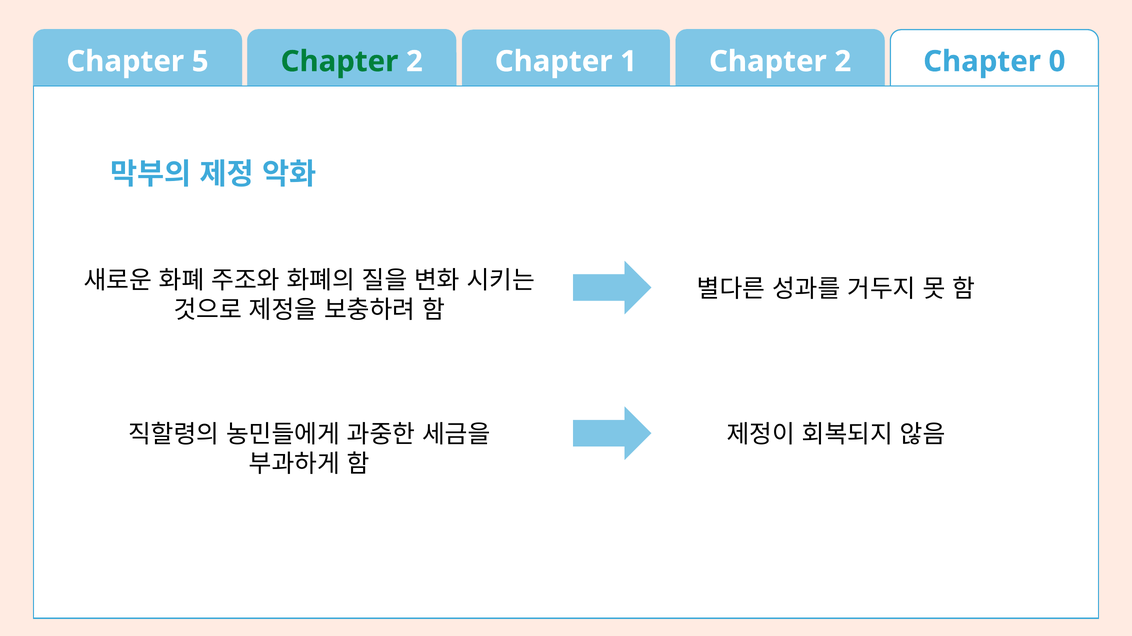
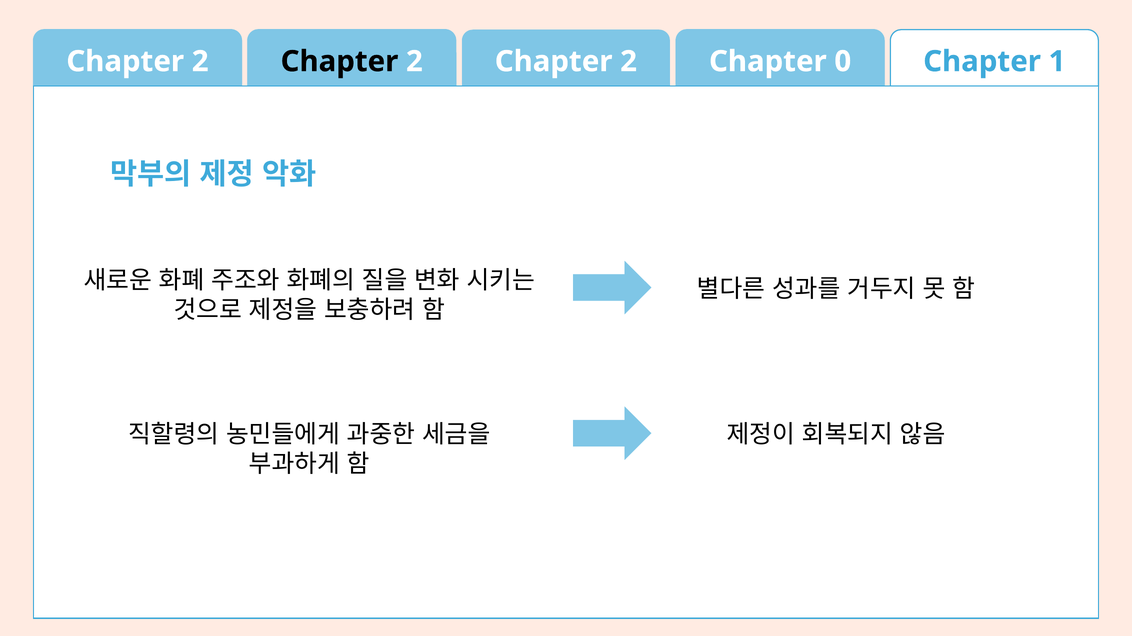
5 at (200, 62): 5 -> 2
Chapter at (339, 62) colour: green -> black
2 Chapter 1: 1 -> 2
2 at (843, 62): 2 -> 0
0: 0 -> 1
